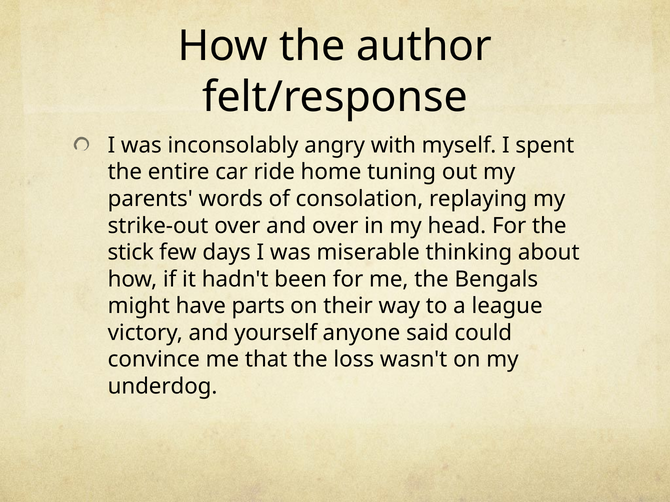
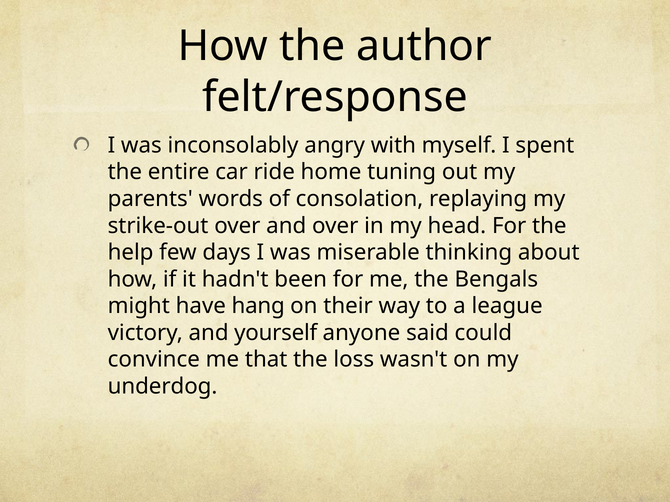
stick: stick -> help
parts: parts -> hang
